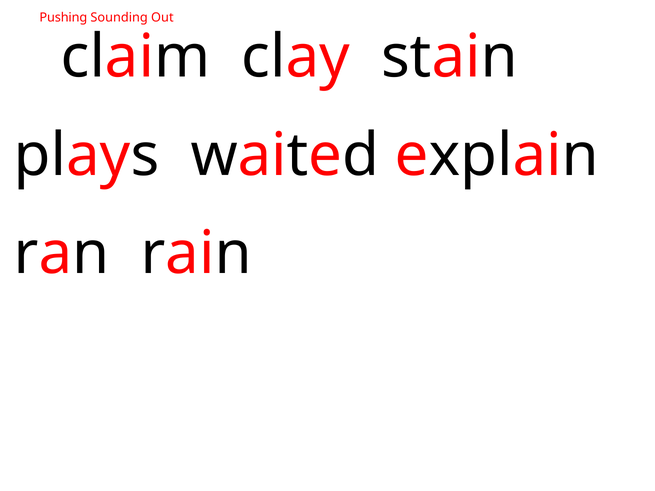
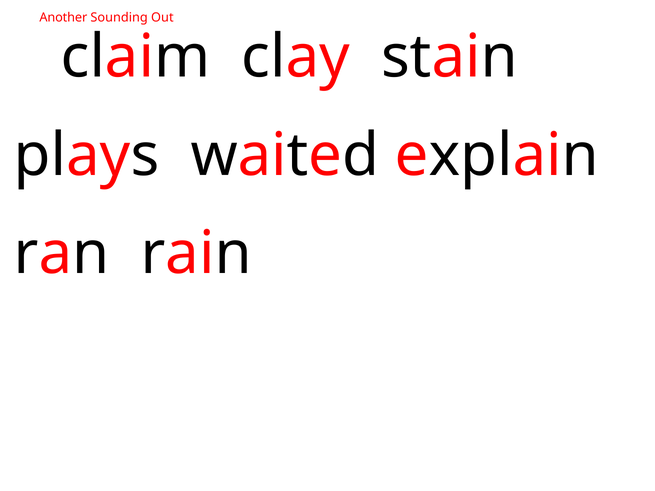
Pushing: Pushing -> Another
